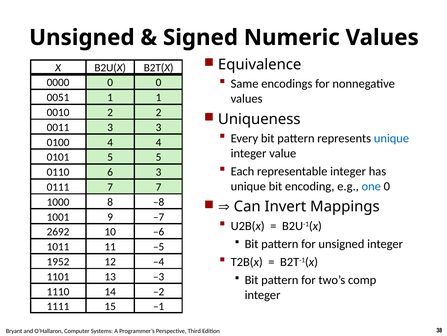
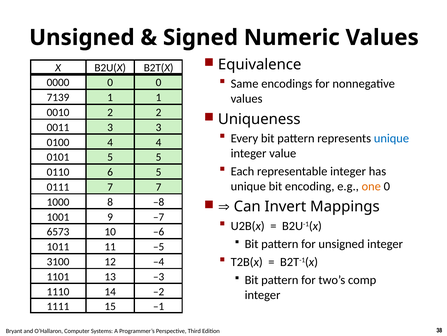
0051: 0051 -> 7139
0110 3: 3 -> 5
one colour: blue -> orange
2692: 2692 -> 6573
1952: 1952 -> 3100
